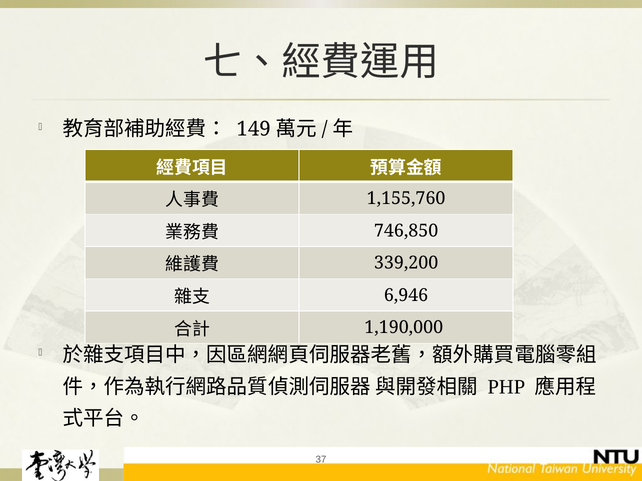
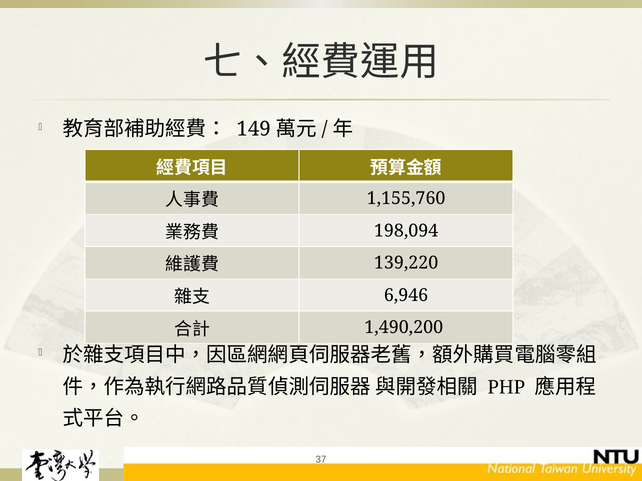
746,850: 746,850 -> 198,094
339,200: 339,200 -> 139,220
1,190,000: 1,190,000 -> 1,490,200
